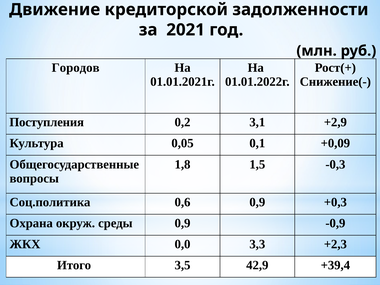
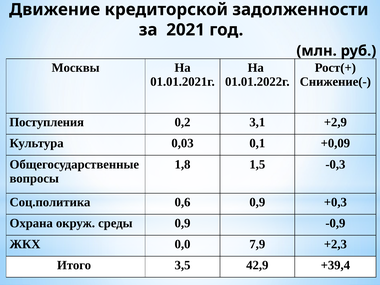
Городов: Городов -> Москвы
0,05: 0,05 -> 0,03
3,3: 3,3 -> 7,9
